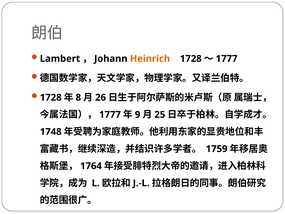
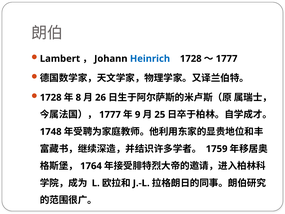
Heinrich colour: orange -> blue
